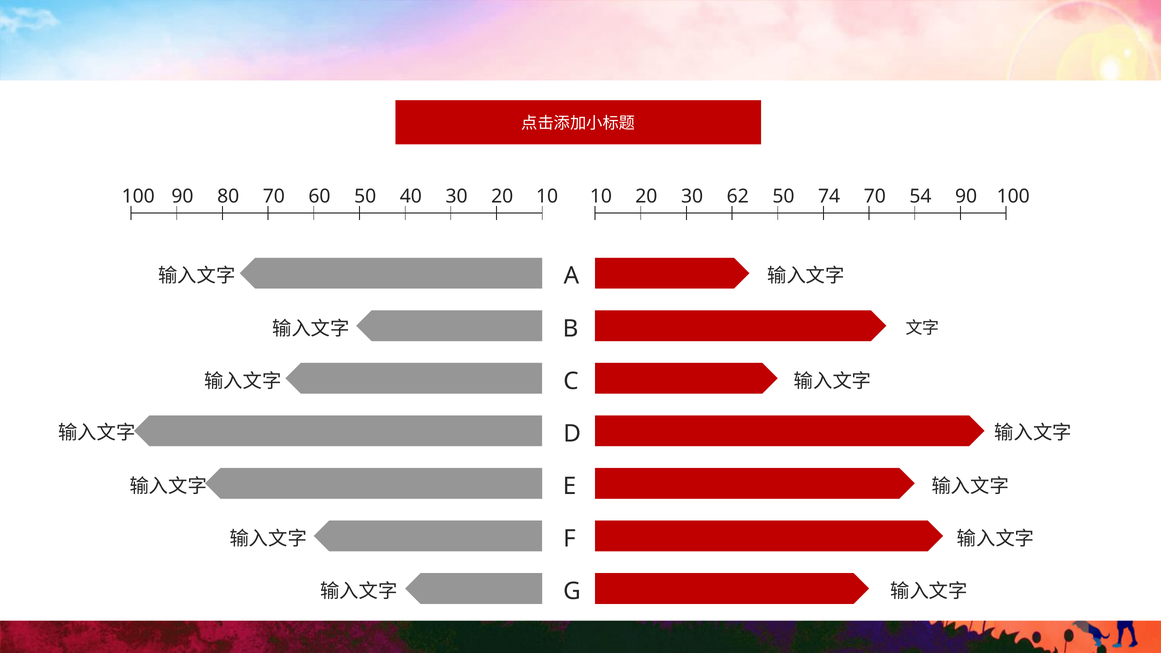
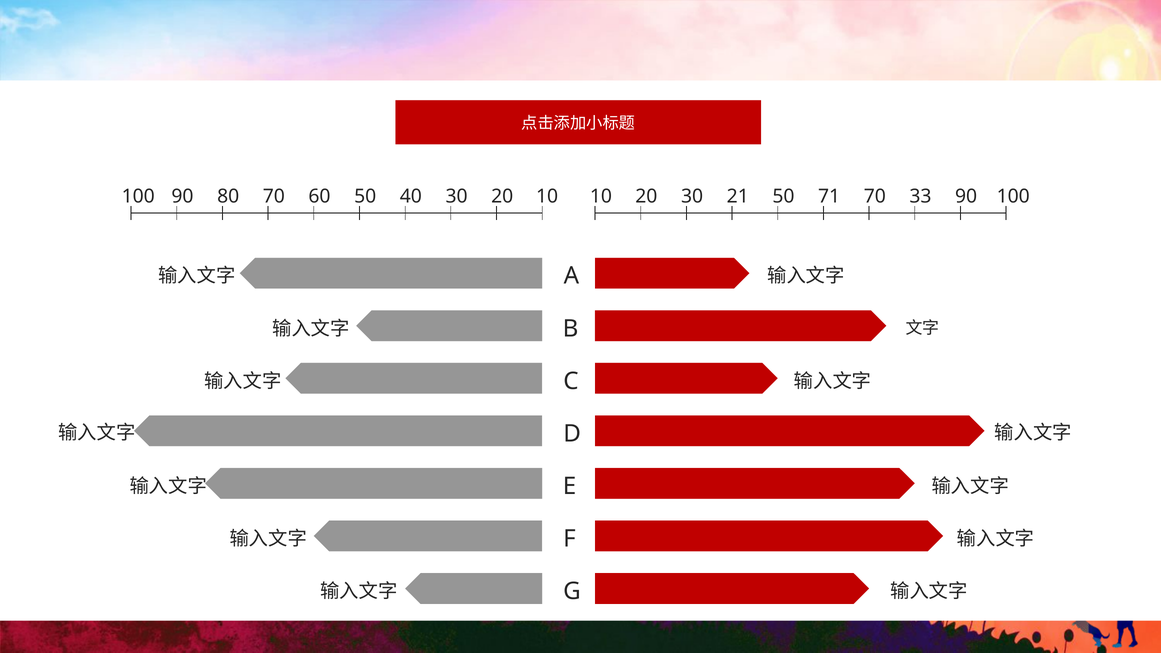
62: 62 -> 21
74: 74 -> 71
54: 54 -> 33
